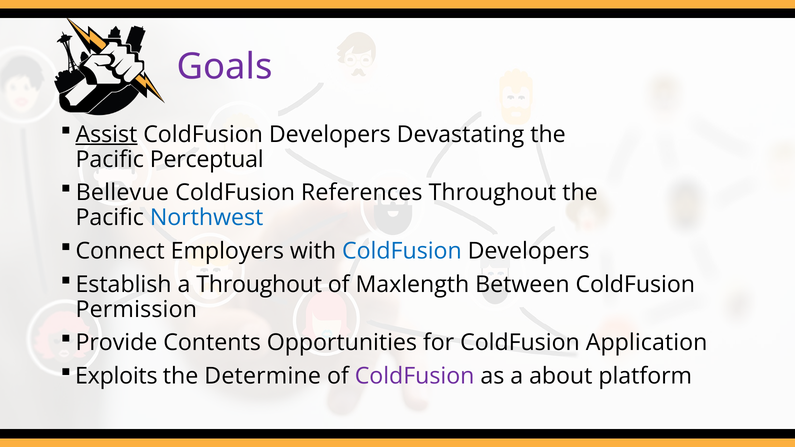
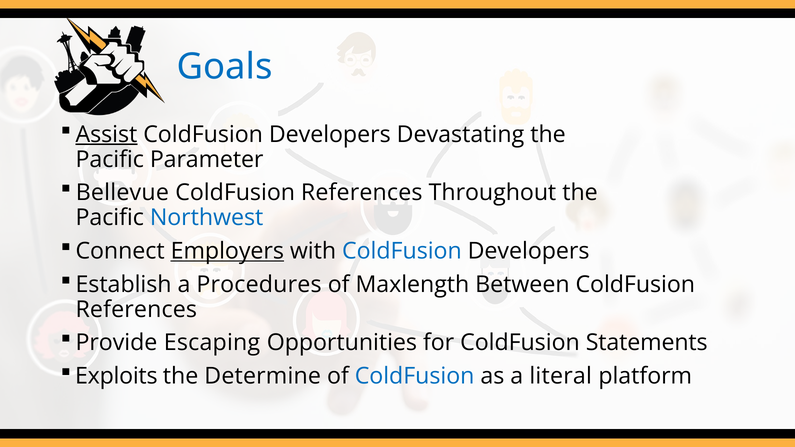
Goals colour: purple -> blue
Perceptual: Perceptual -> Parameter
Employers underline: none -> present
a Throughout: Throughout -> Procedures
Permission at (136, 310): Permission -> References
Contents: Contents -> Escaping
Application: Application -> Statements
ColdFusion at (415, 376) colour: purple -> blue
about: about -> literal
